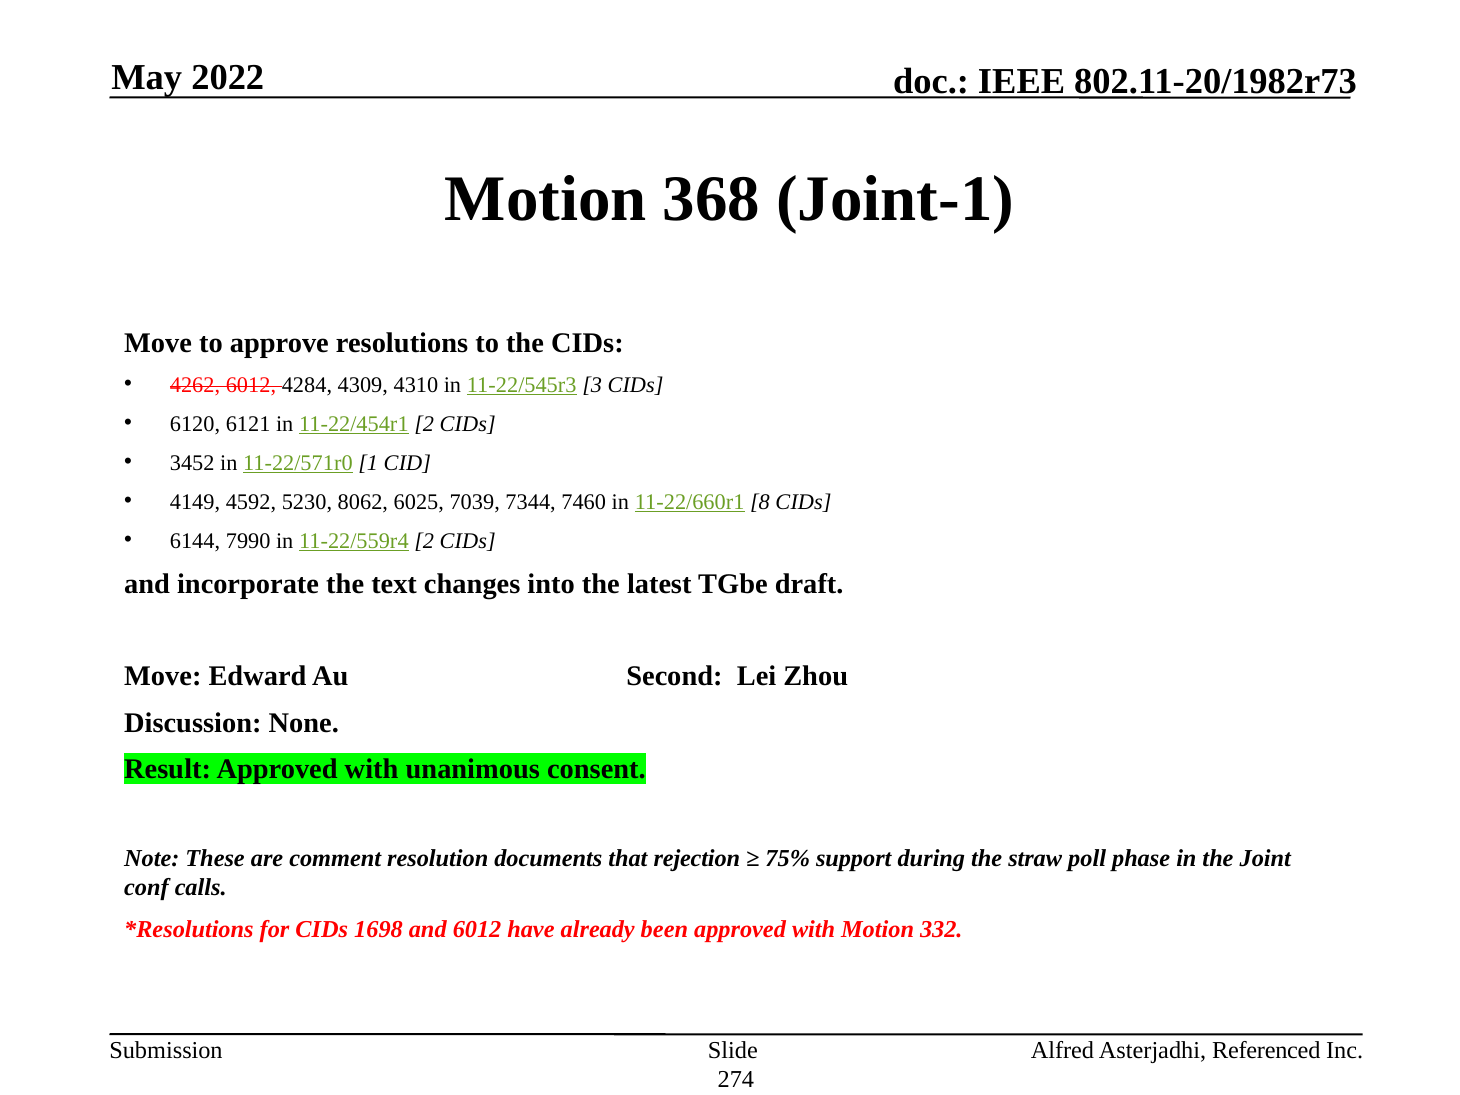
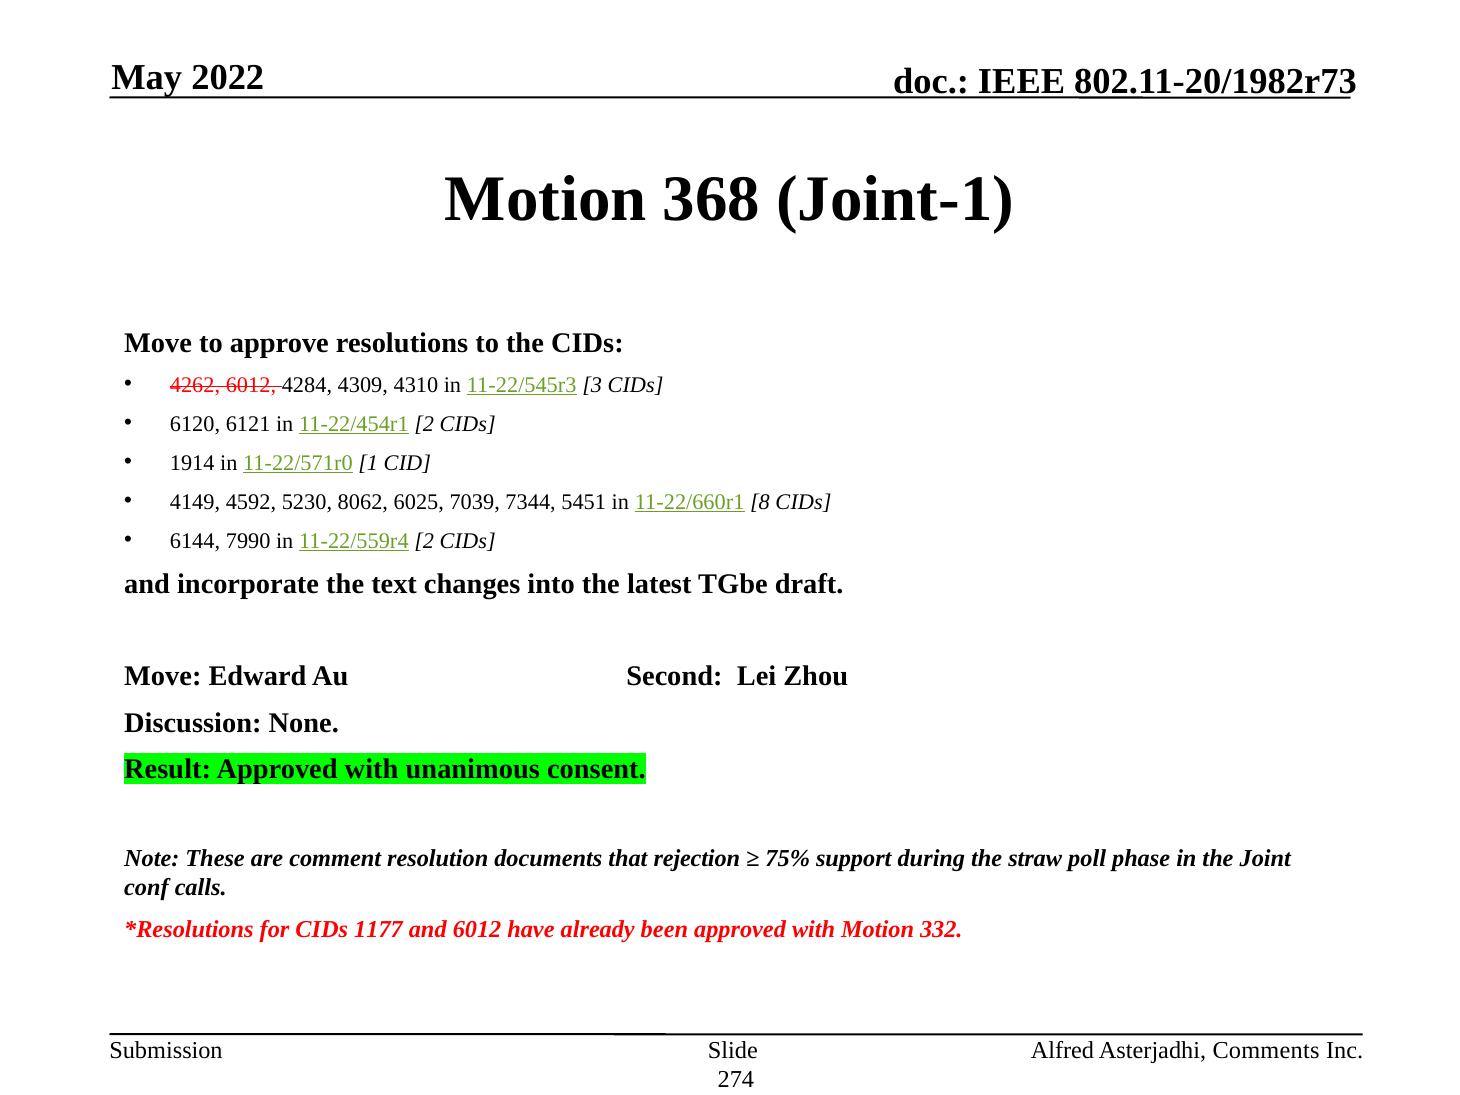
3452: 3452 -> 1914
7460: 7460 -> 5451
1698: 1698 -> 1177
Referenced: Referenced -> Comments
